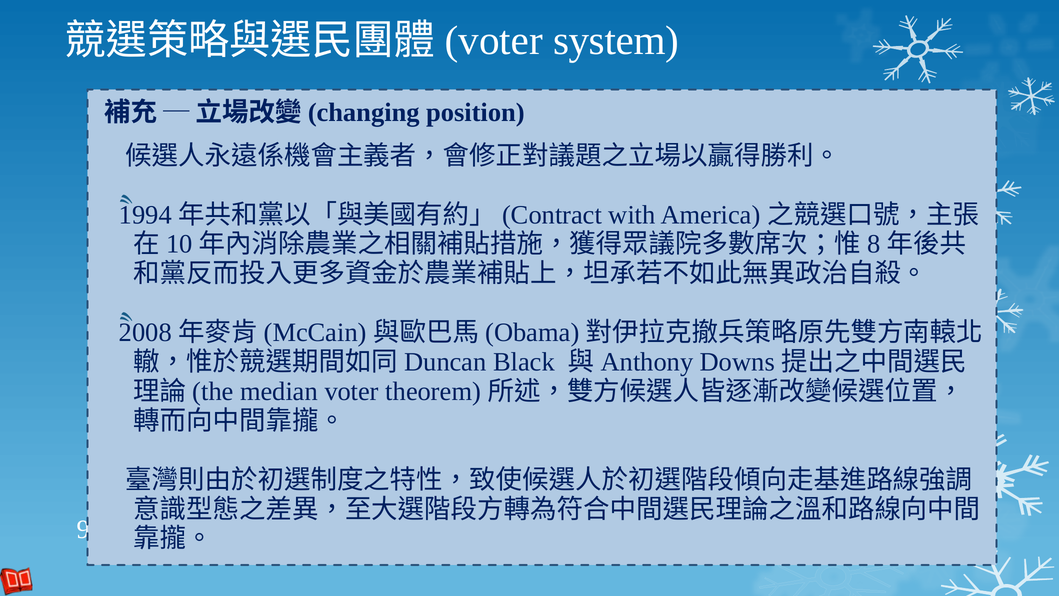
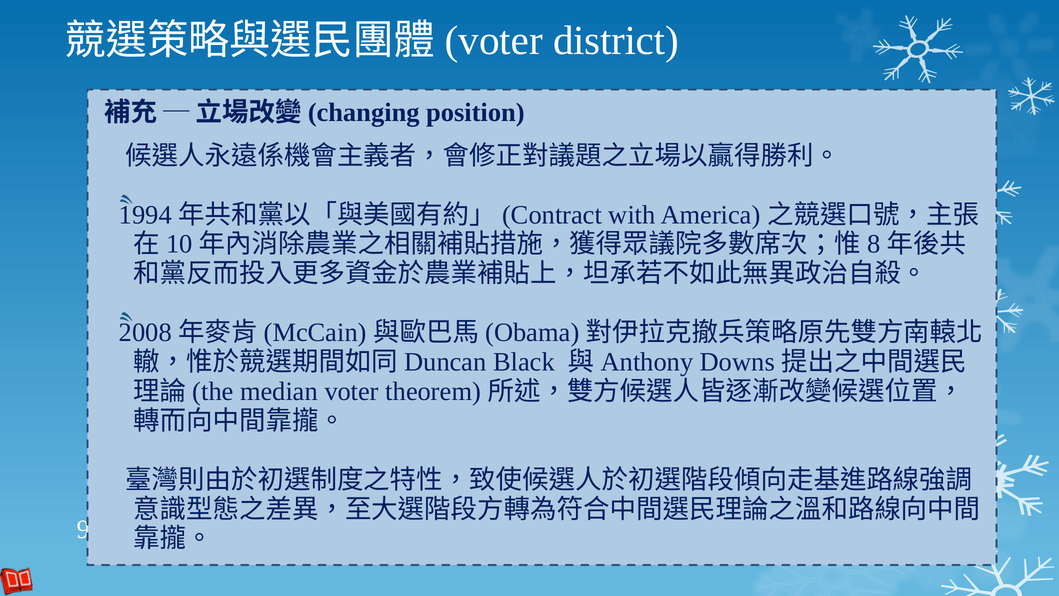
system: system -> district
